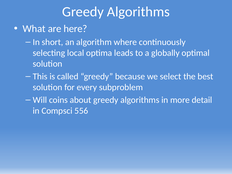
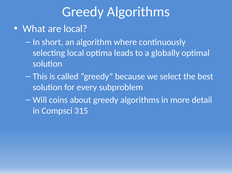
are here: here -> local
556: 556 -> 315
